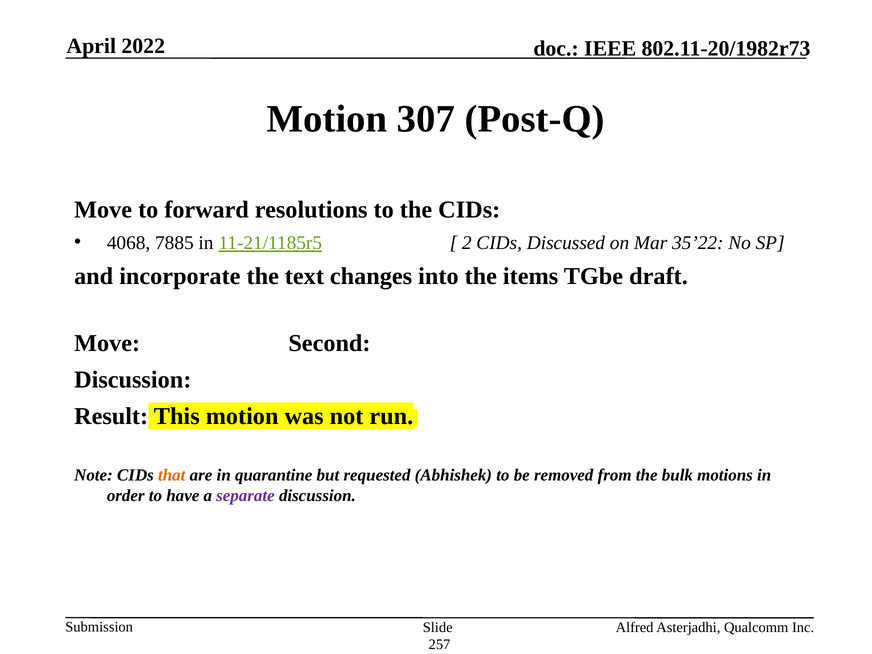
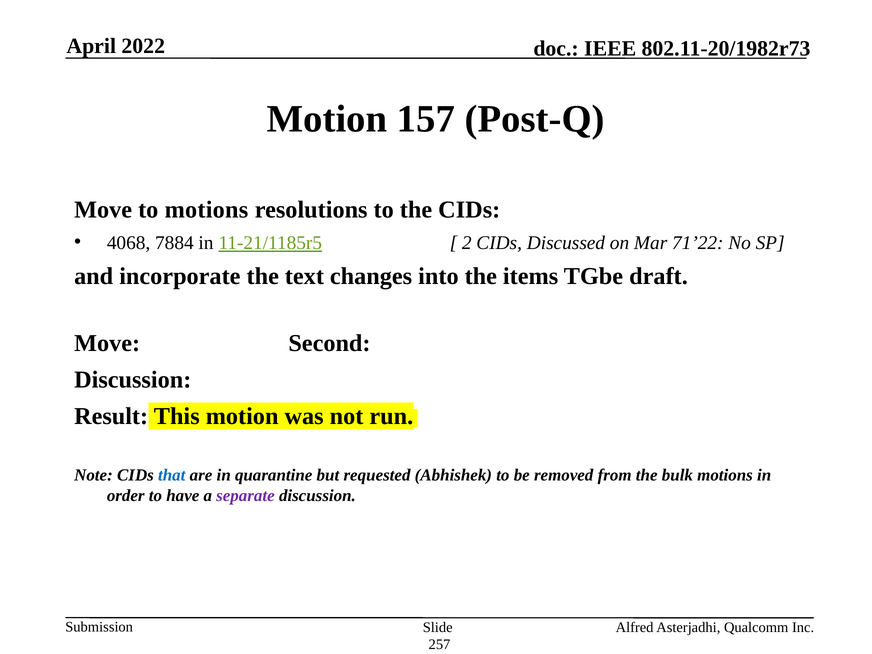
307: 307 -> 157
to forward: forward -> motions
7885: 7885 -> 7884
35’22: 35’22 -> 71’22
that colour: orange -> blue
